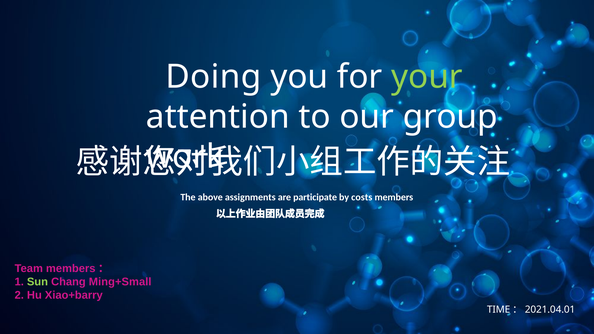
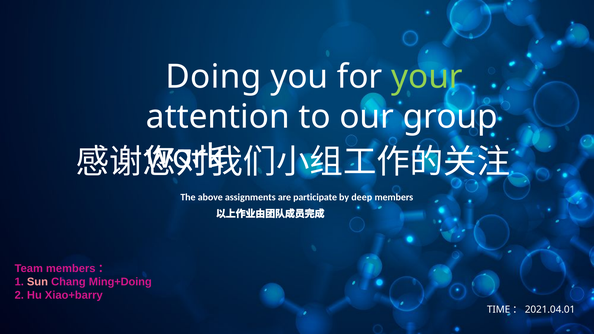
costs: costs -> deep
Sun colour: light green -> pink
Ming+Small: Ming+Small -> Ming+Doing
